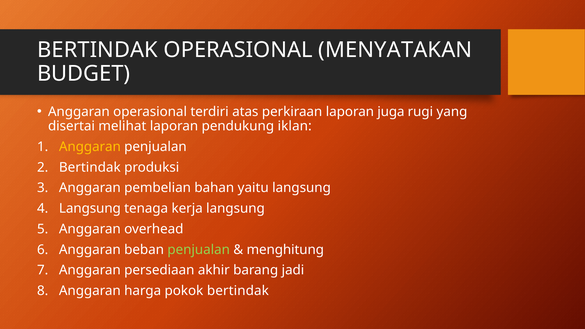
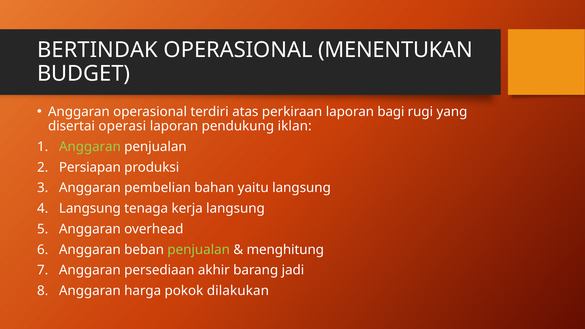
MENYATAKAN: MENYATAKAN -> MENENTUKAN
juga: juga -> bagi
melihat: melihat -> operasi
Anggaran at (90, 147) colour: yellow -> light green
Bertindak at (90, 167): Bertindak -> Persiapan
pokok bertindak: bertindak -> dilakukan
